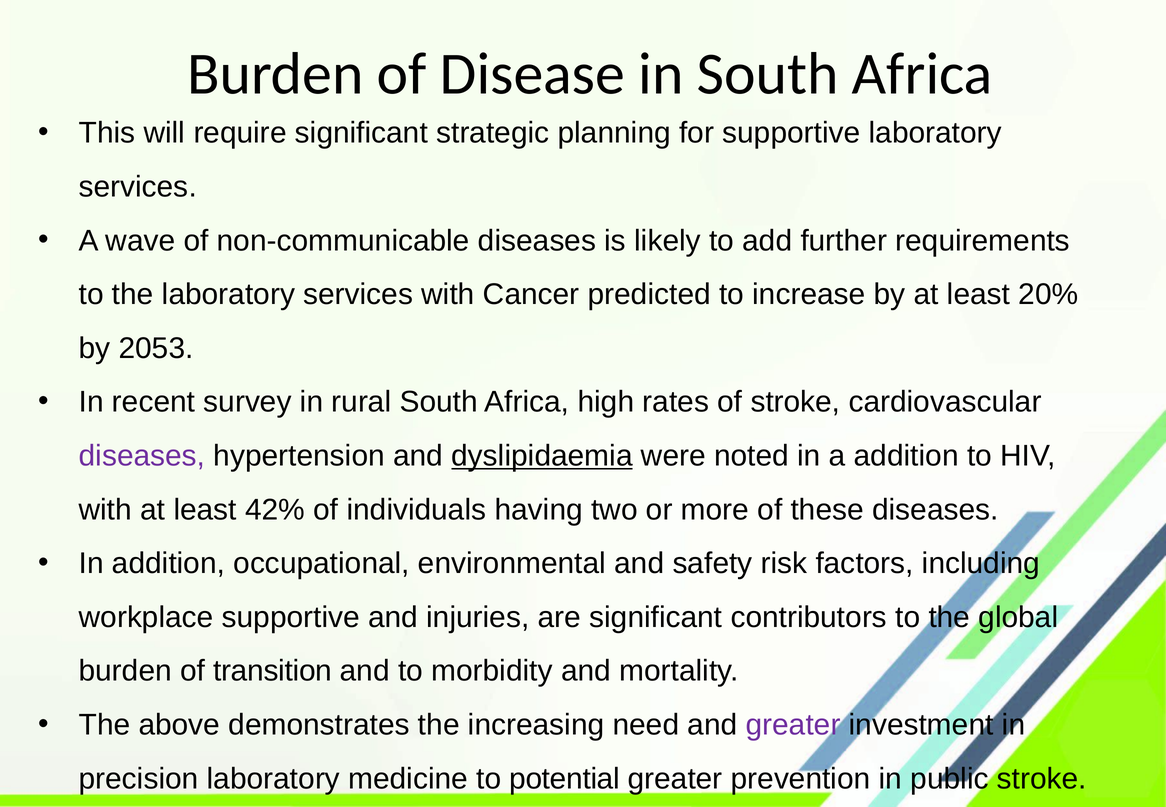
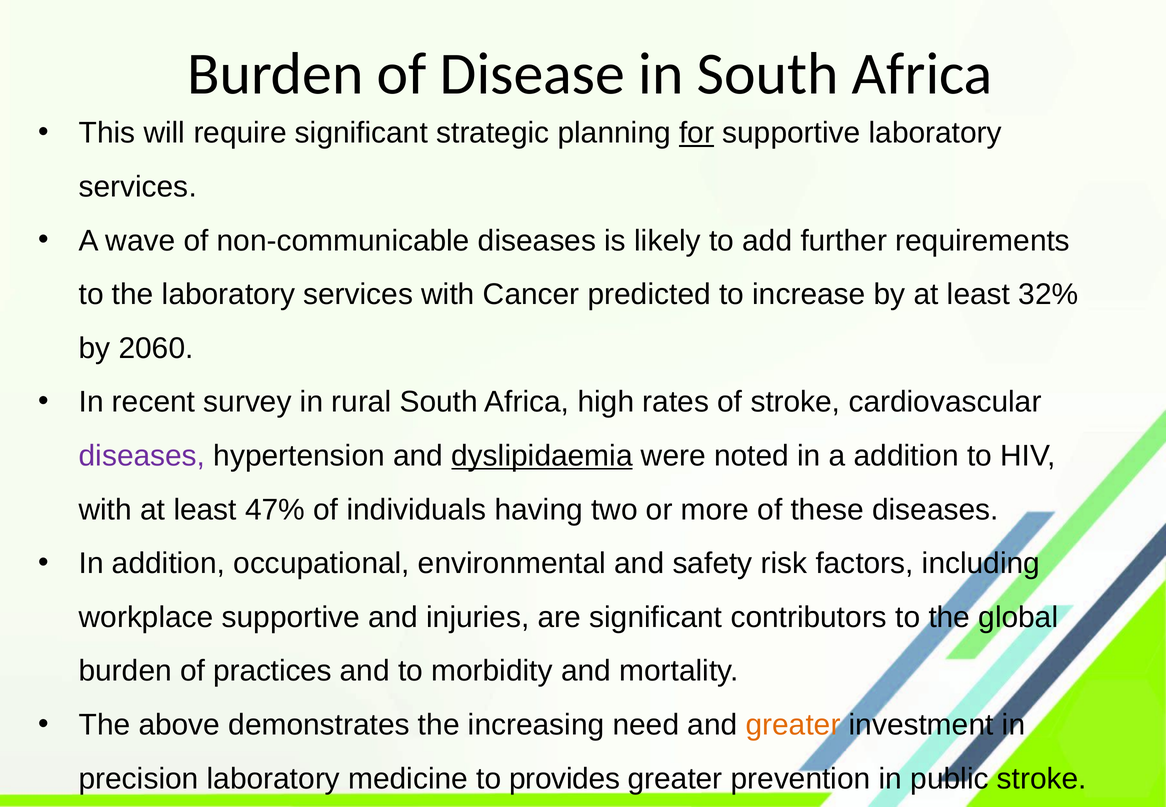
for underline: none -> present
20%: 20% -> 32%
2053: 2053 -> 2060
42%: 42% -> 47%
transition: transition -> practices
greater at (793, 725) colour: purple -> orange
potential: potential -> provides
